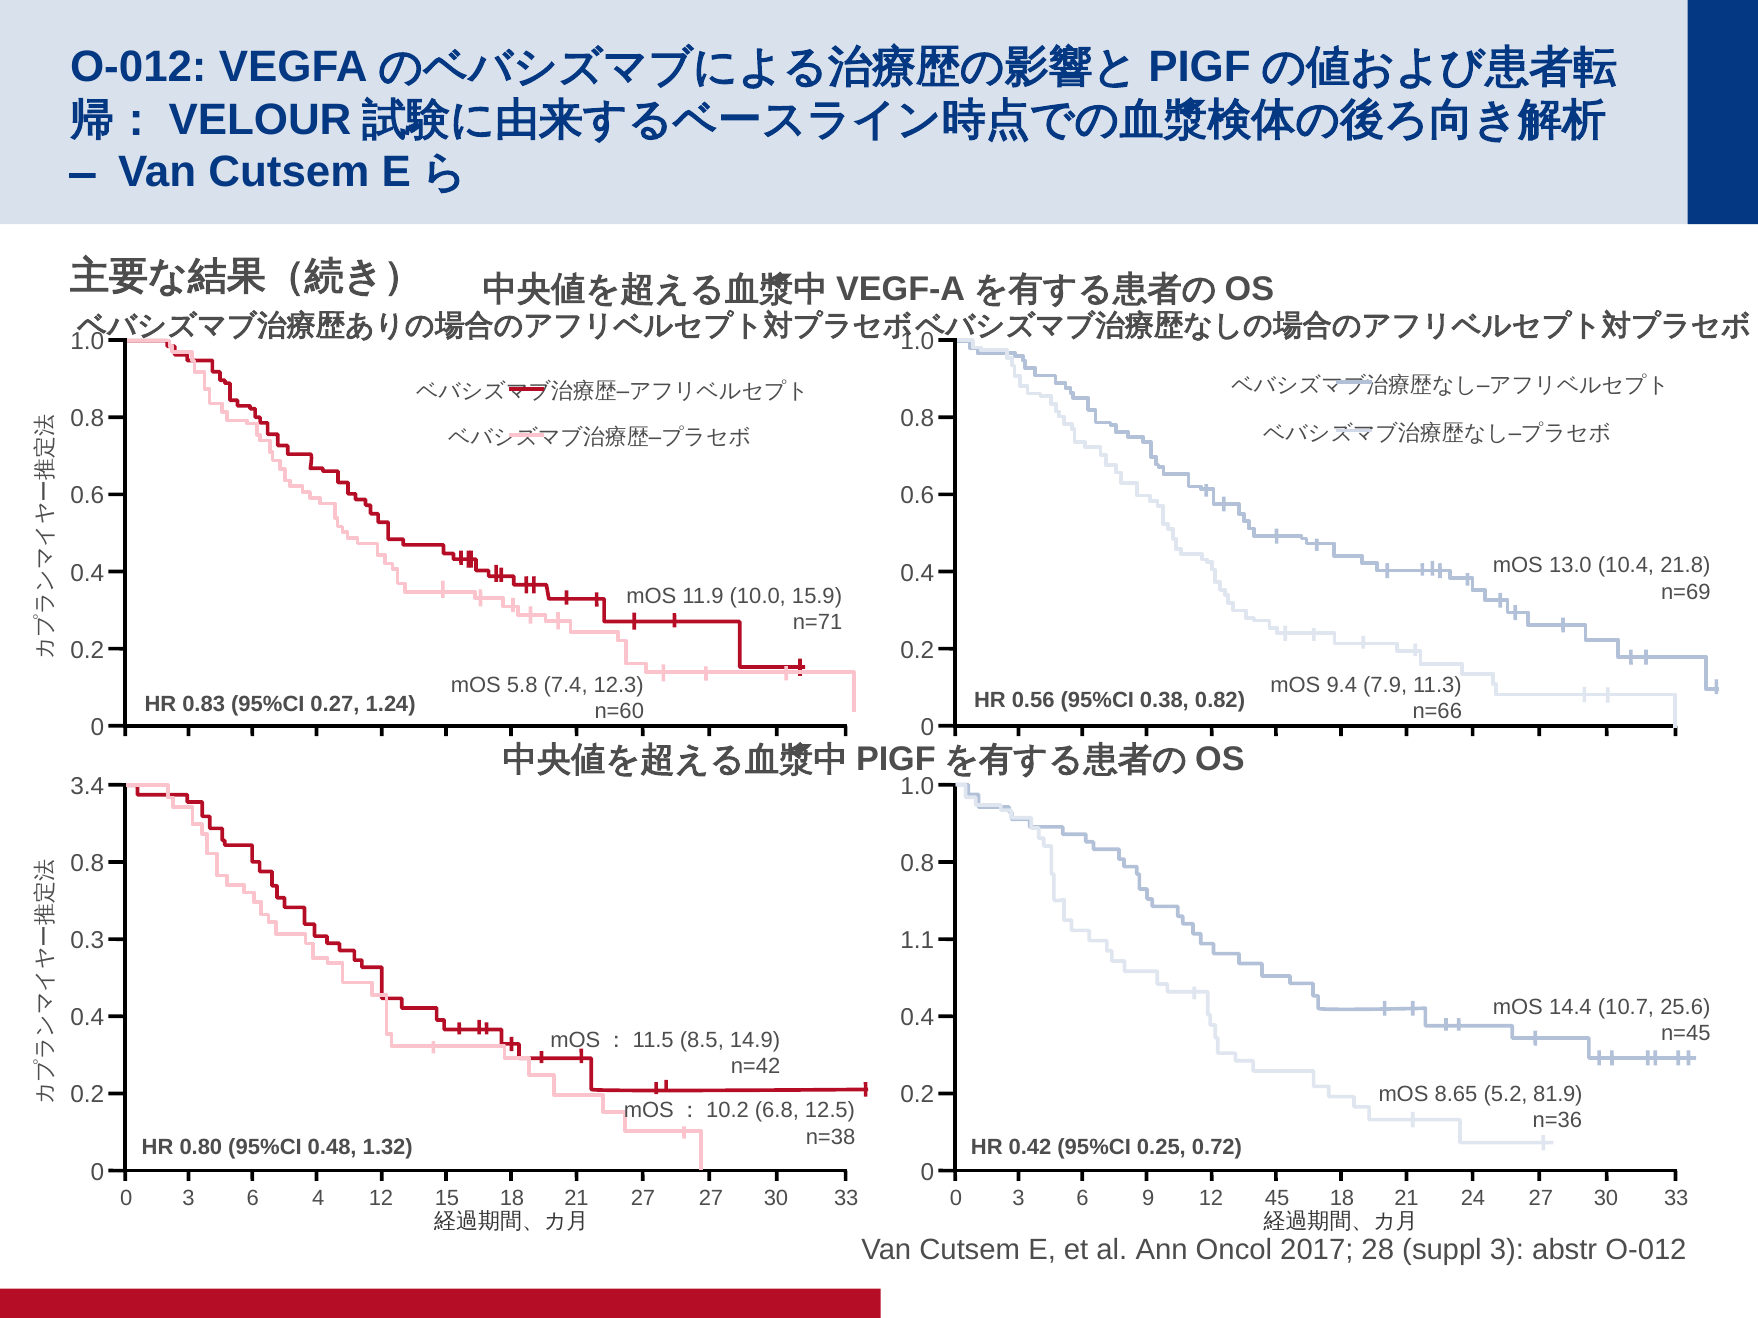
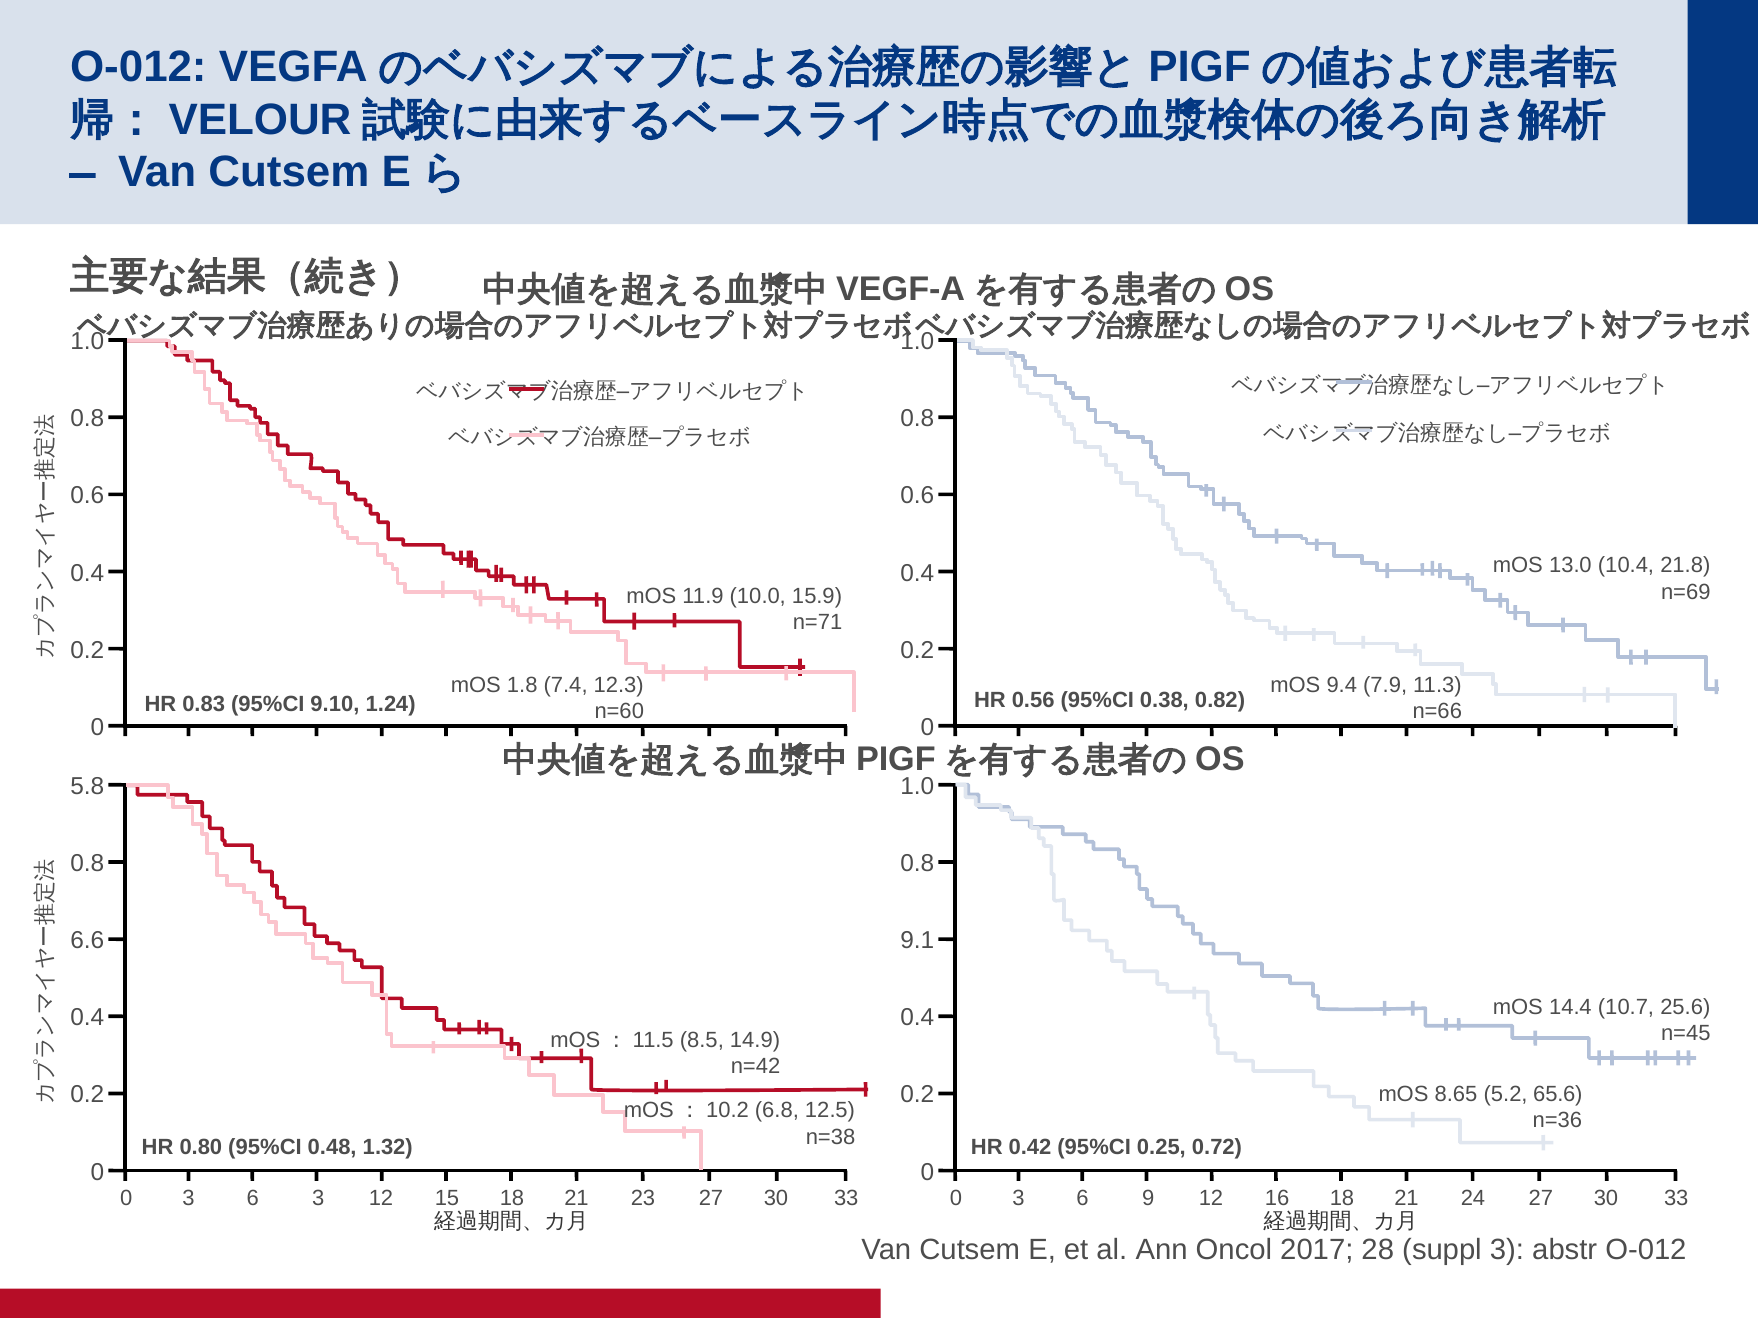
5.8: 5.8 -> 1.8
0.27: 0.27 -> 9.10
3.4: 3.4 -> 5.8
0.3: 0.3 -> 6.6
1.1: 1.1 -> 9.1
81.9: 81.9 -> 65.6
6 4: 4 -> 3
21 27: 27 -> 23
45: 45 -> 16
